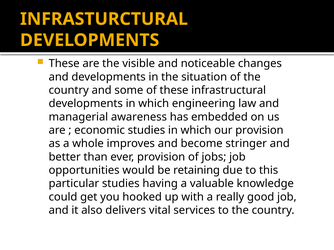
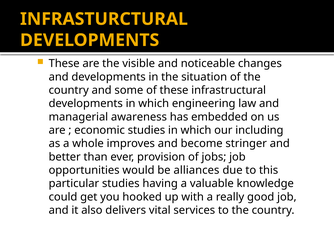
our provision: provision -> including
retaining: retaining -> alliances
